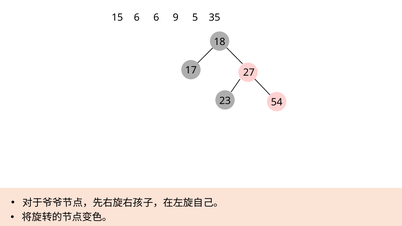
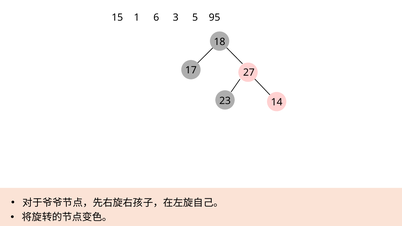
15 6: 6 -> 1
9: 9 -> 3
35: 35 -> 95
54: 54 -> 14
